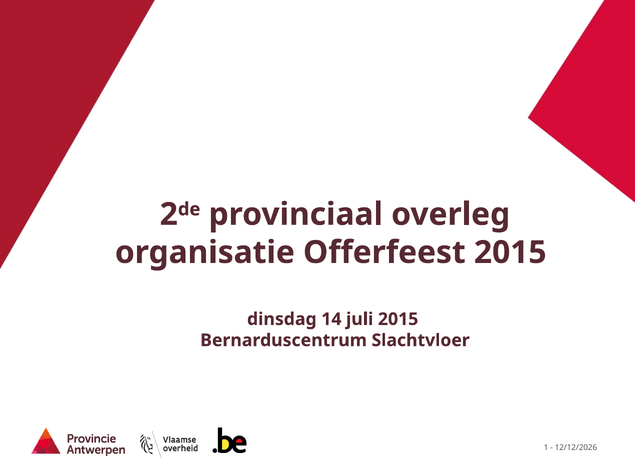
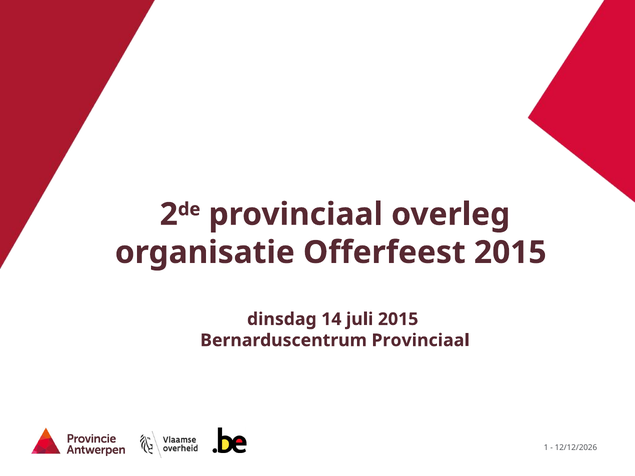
Bernarduscentrum Slachtvloer: Slachtvloer -> Provinciaal
